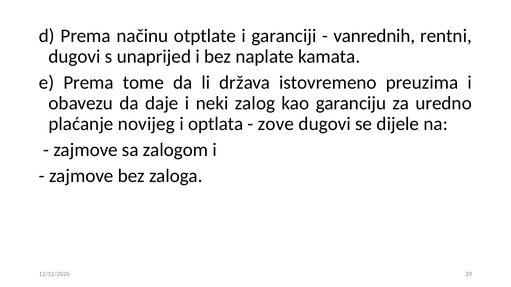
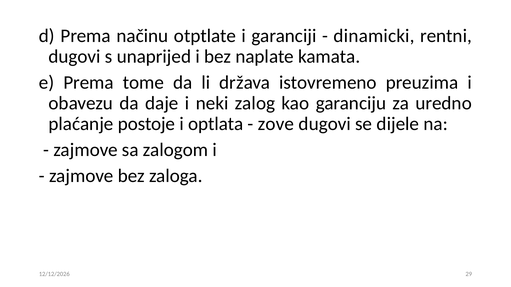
vanrednih: vanrednih -> dinamicki
novijeg: novijeg -> postoje
